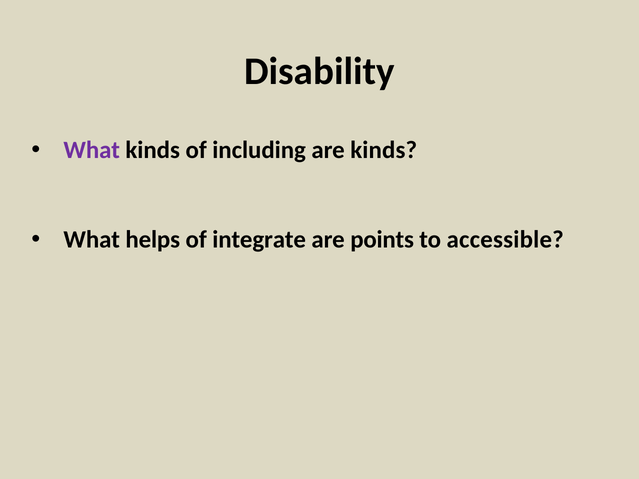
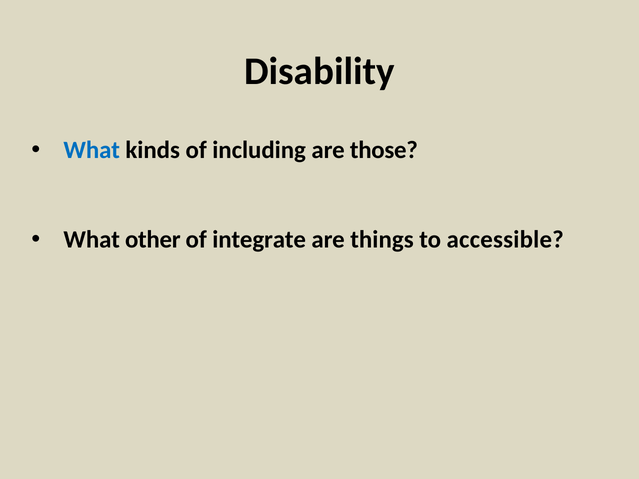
What at (92, 150) colour: purple -> blue
are kinds: kinds -> those
helps: helps -> other
points: points -> things
